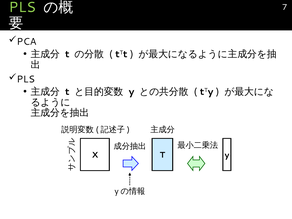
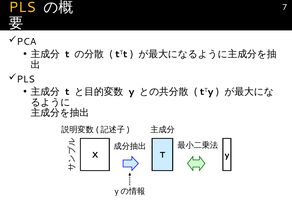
PLS at (22, 7) colour: light green -> yellow
